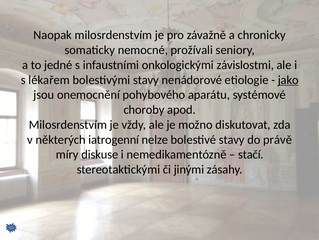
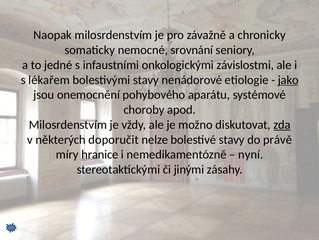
prožívali: prožívali -> srovnání
zda underline: none -> present
iatrogenní: iatrogenní -> doporučit
diskuse: diskuse -> hranice
stačí: stačí -> nyní
